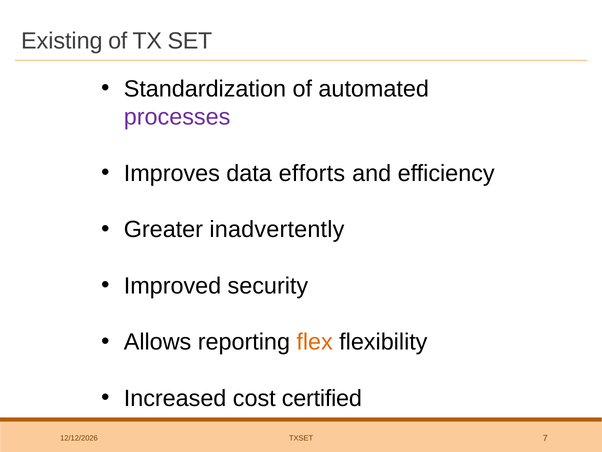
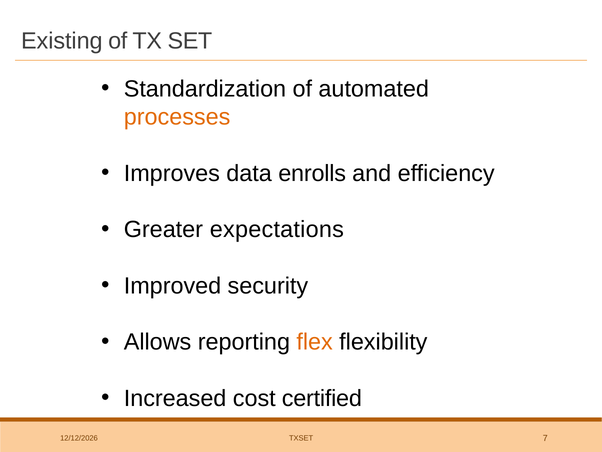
processes colour: purple -> orange
efforts: efforts -> enrolls
inadvertently: inadvertently -> expectations
